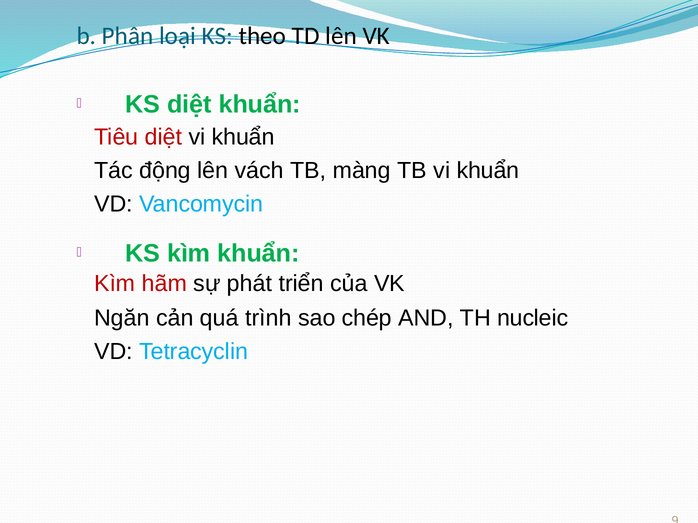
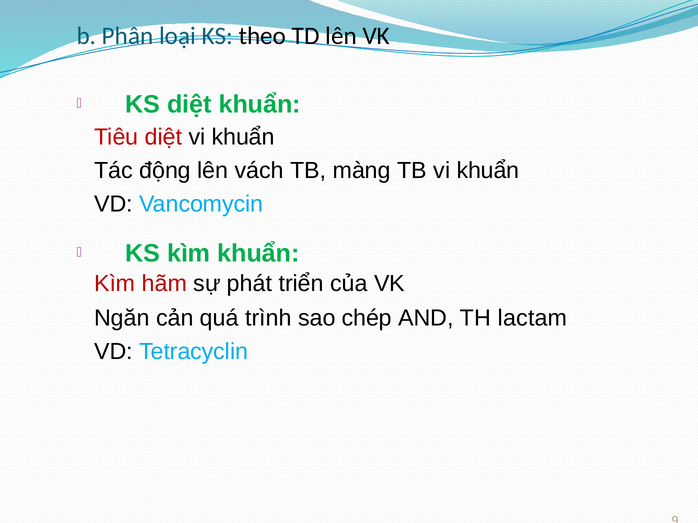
nucleic: nucleic -> lactam
